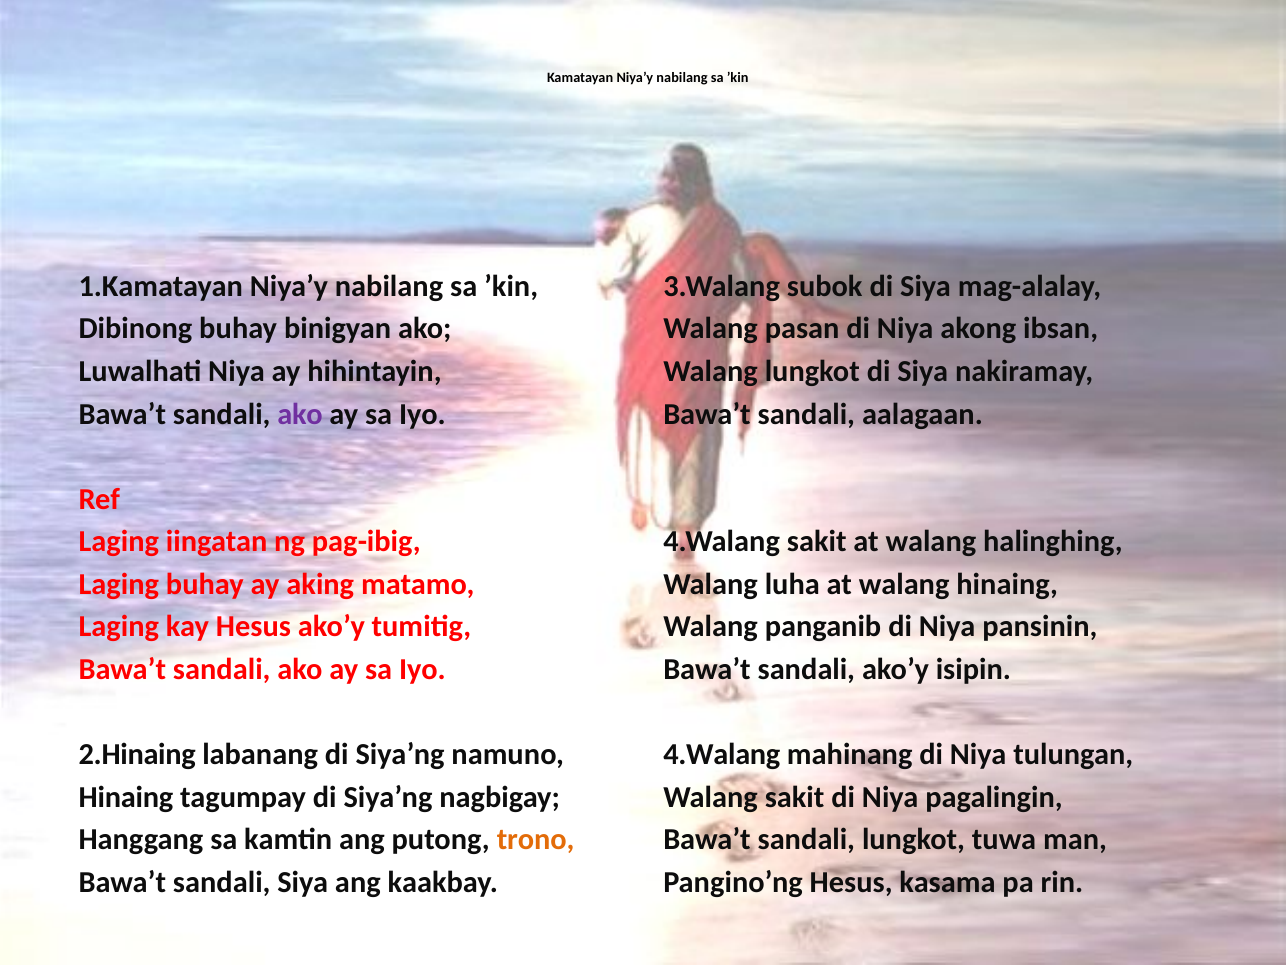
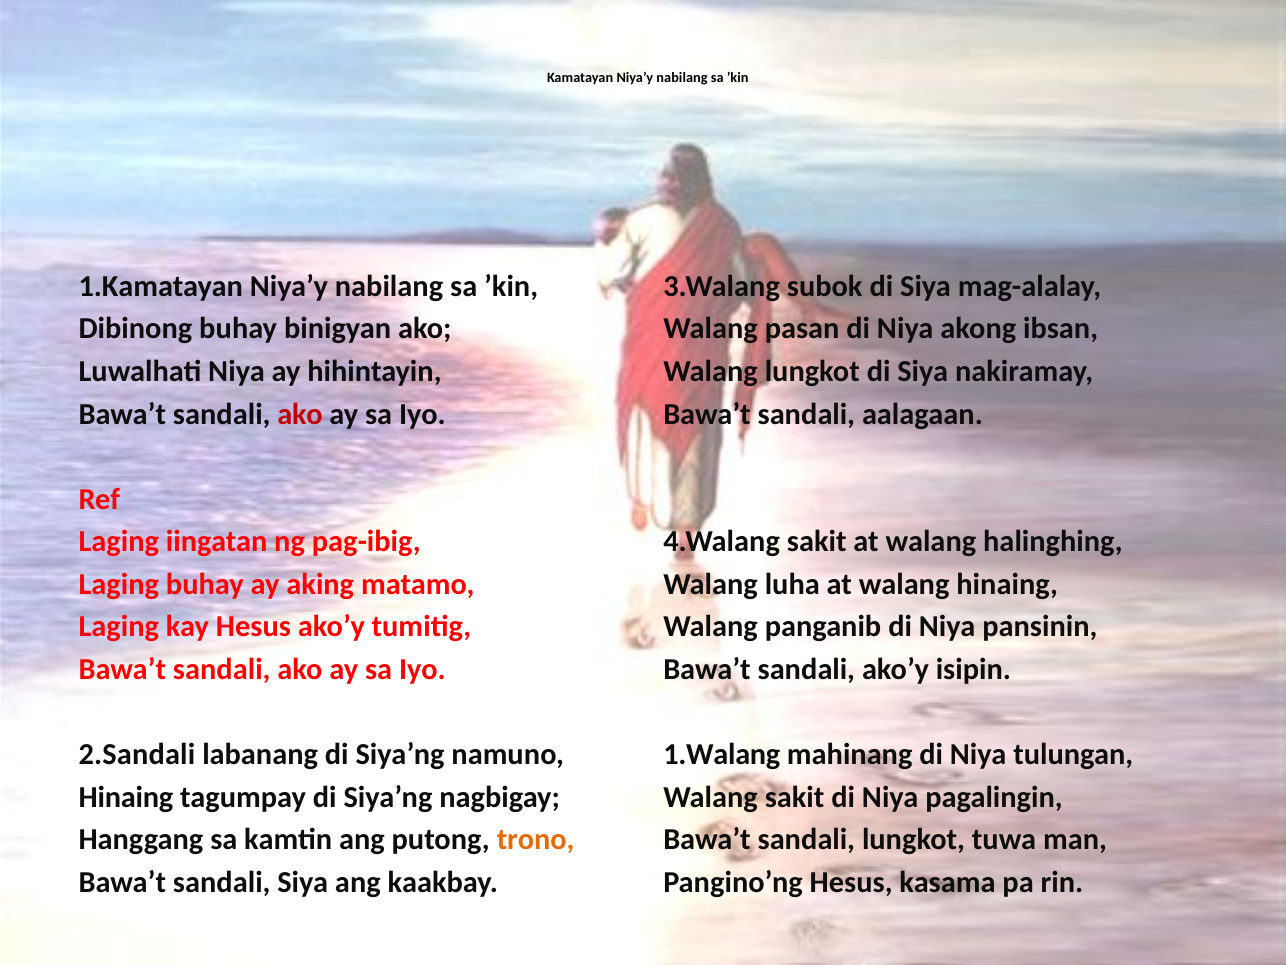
ako at (300, 414) colour: purple -> red
2.Hinaing: 2.Hinaing -> 2.Sandali
4.Walang at (722, 754): 4.Walang -> 1.Walang
